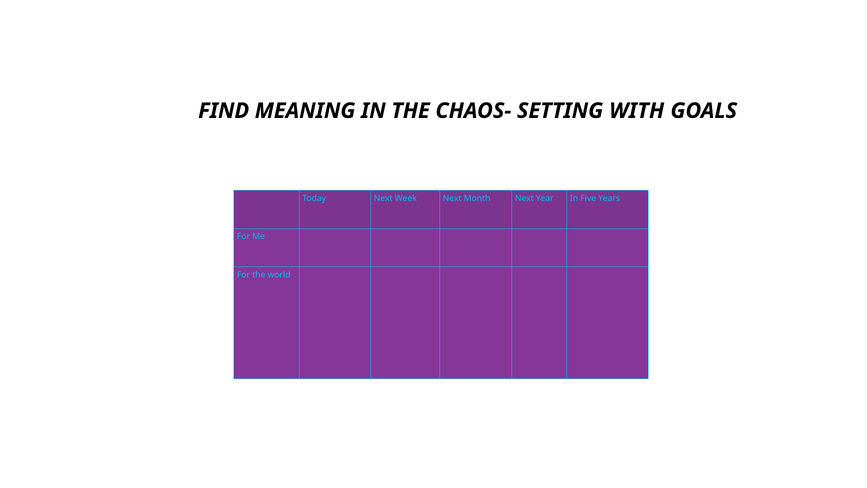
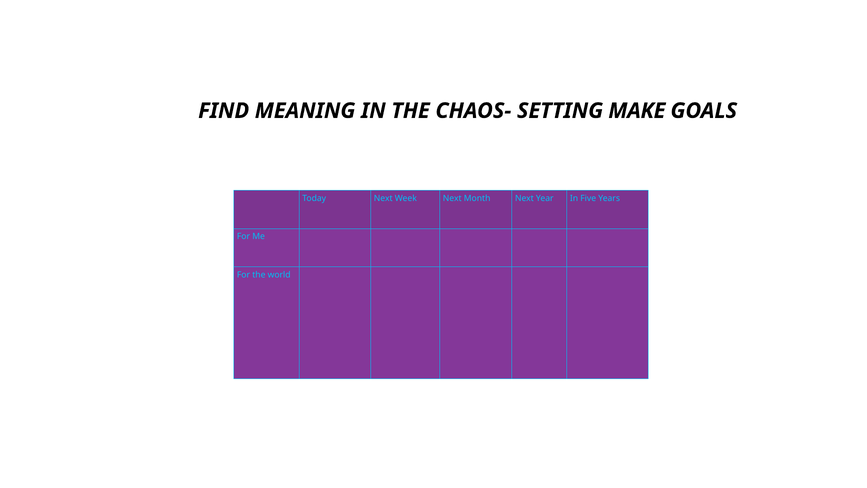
WITH: WITH -> MAKE
